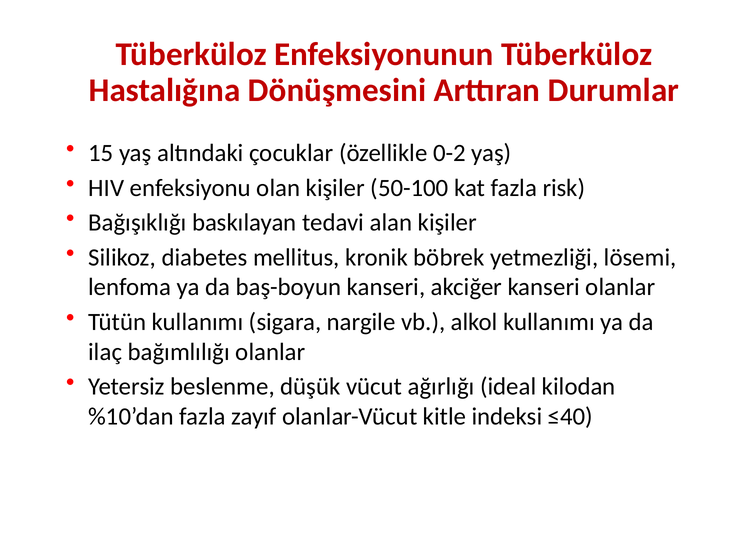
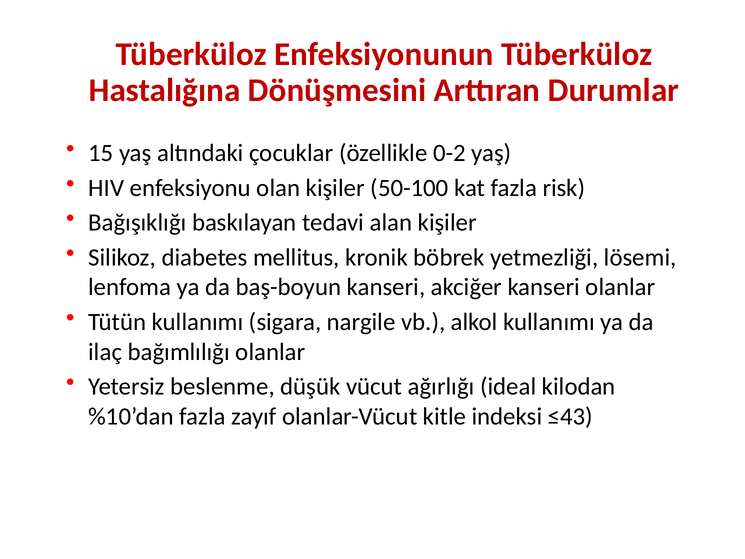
≤40: ≤40 -> ≤43
